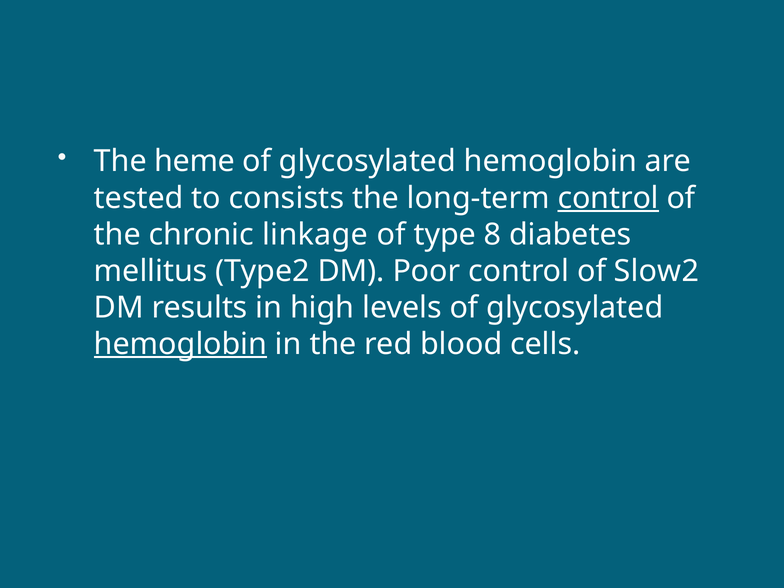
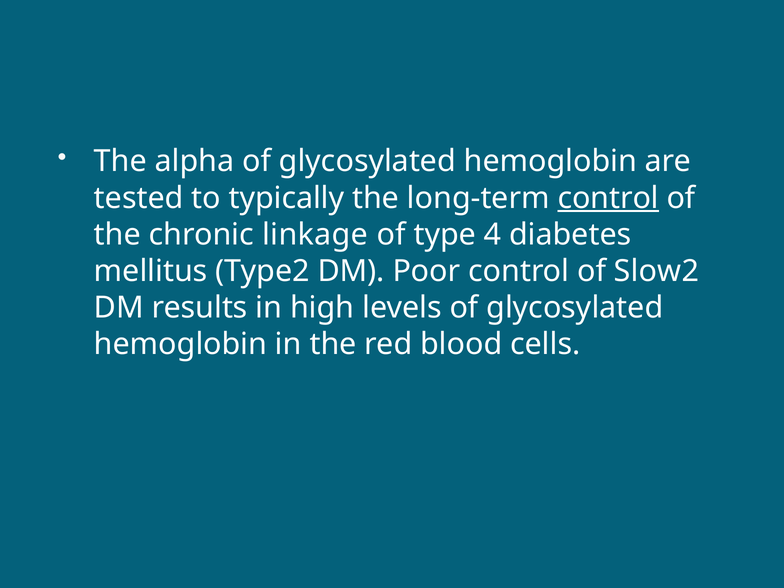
heme: heme -> alpha
consists: consists -> typically
8: 8 -> 4
hemoglobin at (181, 344) underline: present -> none
